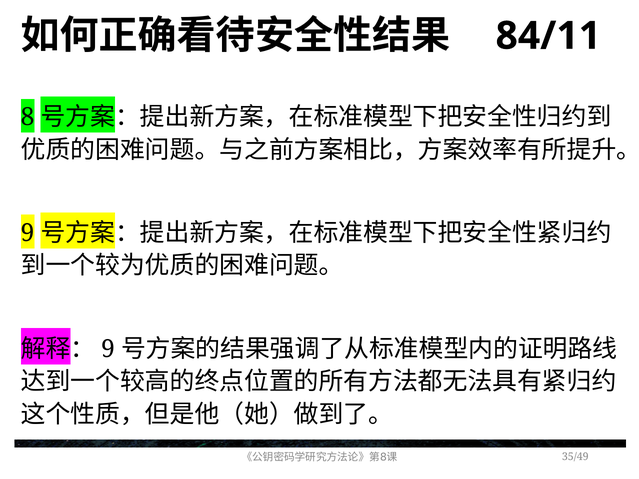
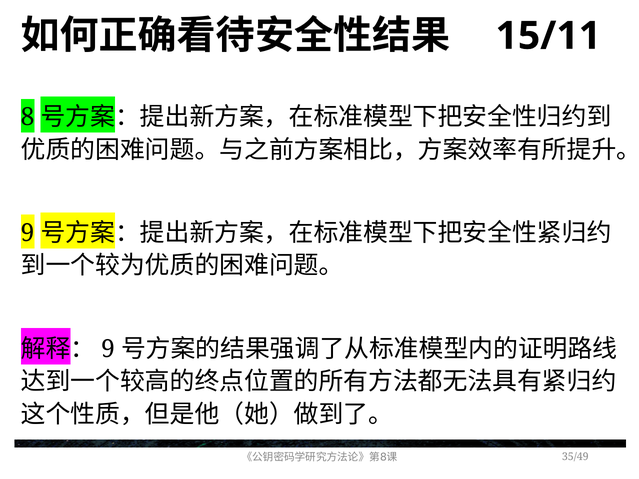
84/11: 84/11 -> 15/11
